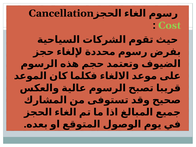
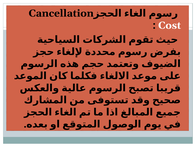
Cost colour: light green -> white
